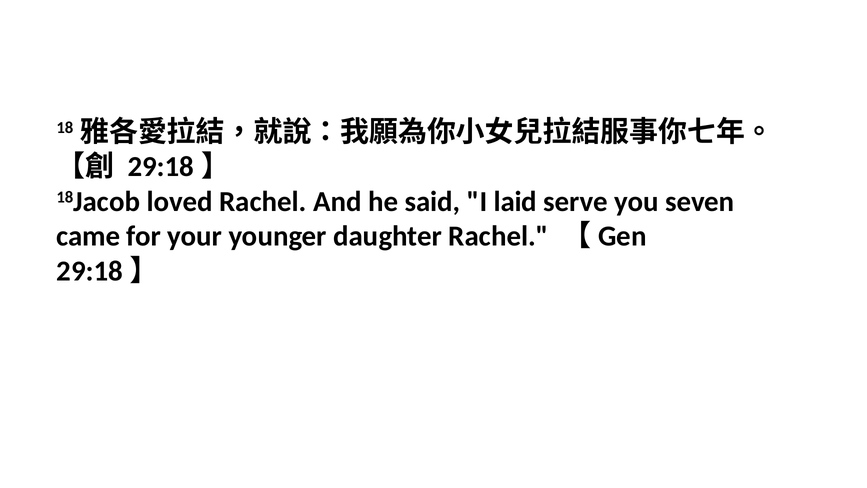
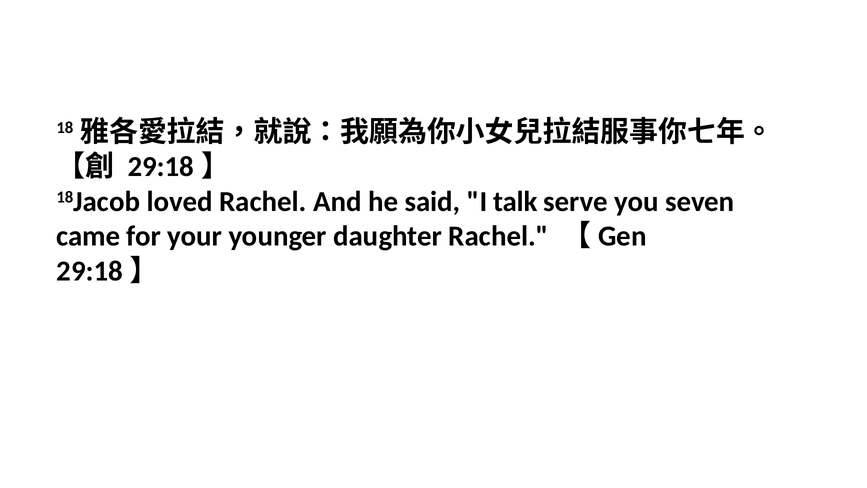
laid: laid -> talk
